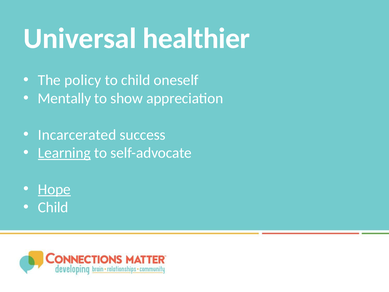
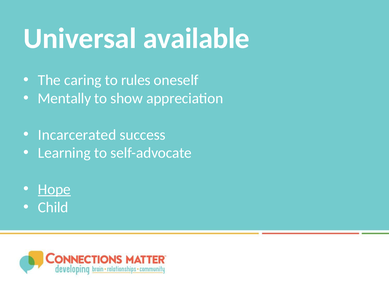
healthier: healthier -> available
policy: policy -> caring
to child: child -> rules
Learning underline: present -> none
